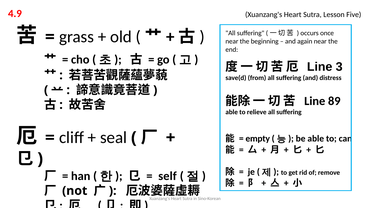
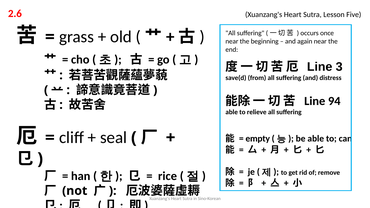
4.9: 4.9 -> 2.6
89: 89 -> 94
self: self -> rice
